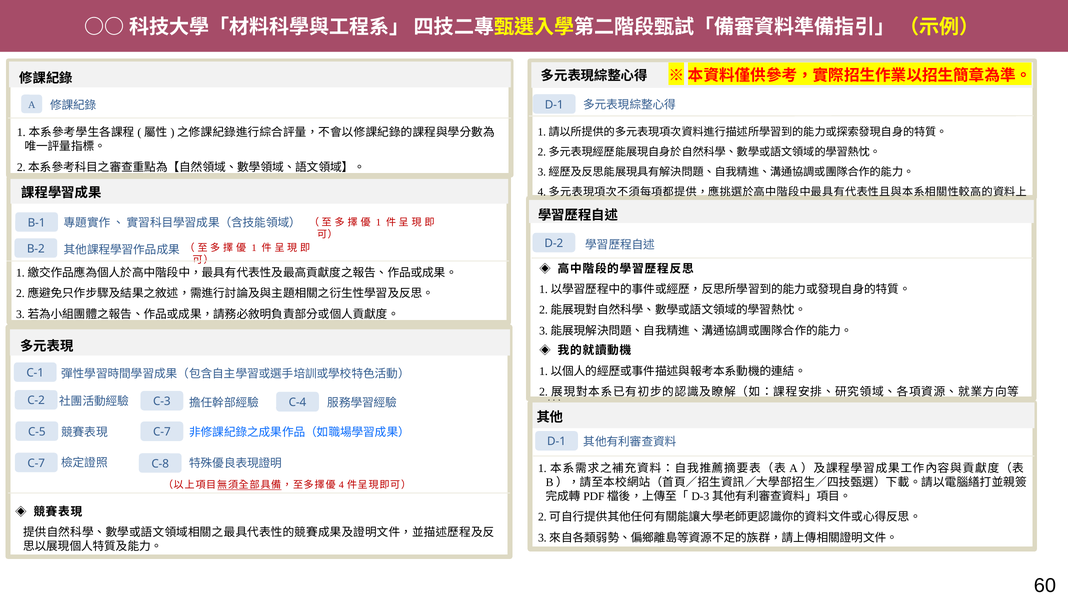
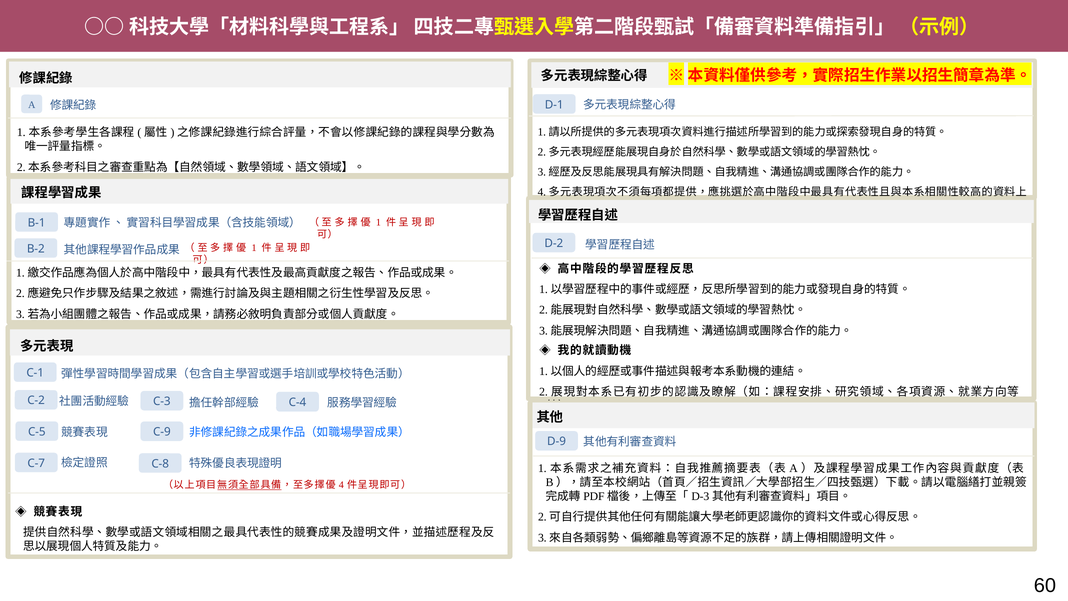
C-7 at (162, 432): C-7 -> C-9
D-1 at (557, 441): D-1 -> D-9
